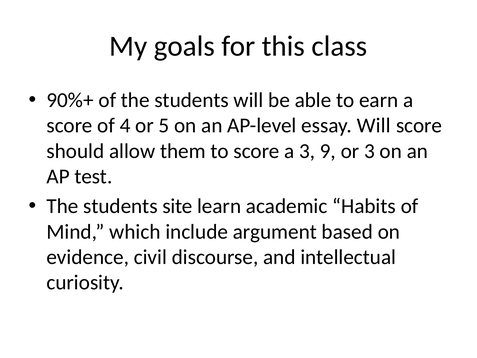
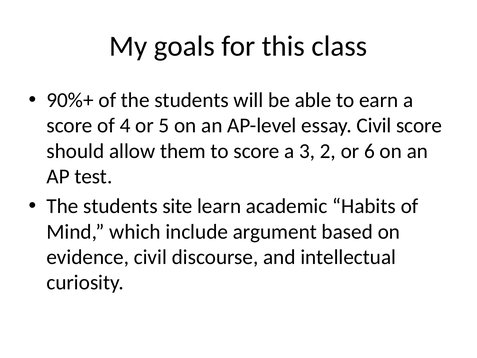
essay Will: Will -> Civil
9: 9 -> 2
or 3: 3 -> 6
